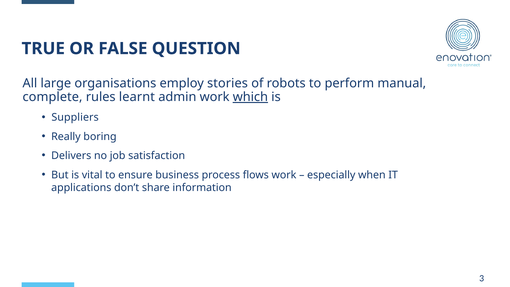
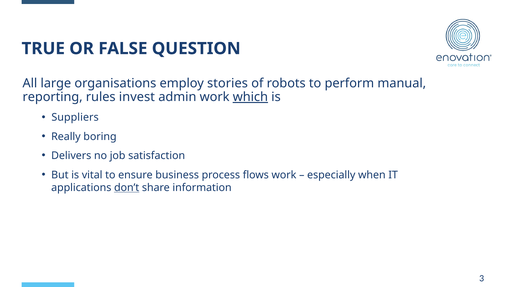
complete: complete -> reporting
learnt: learnt -> invest
don’t underline: none -> present
